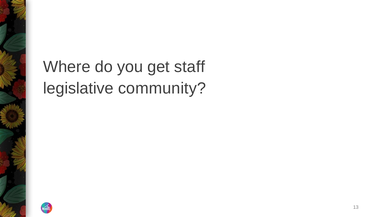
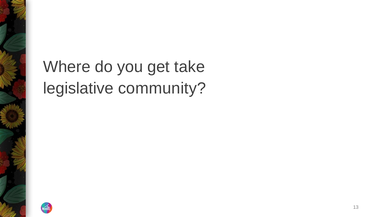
staff: staff -> take
